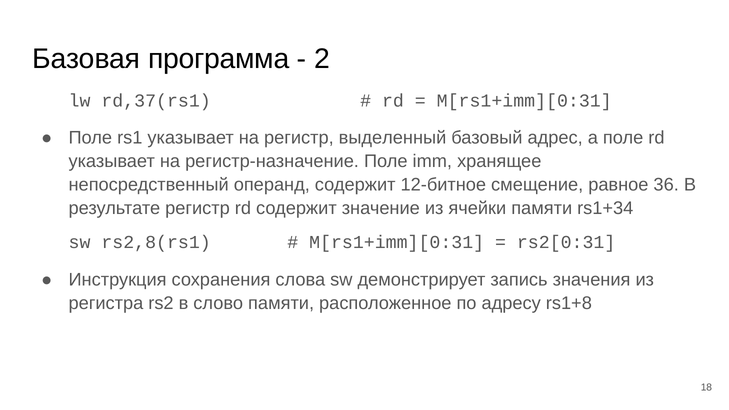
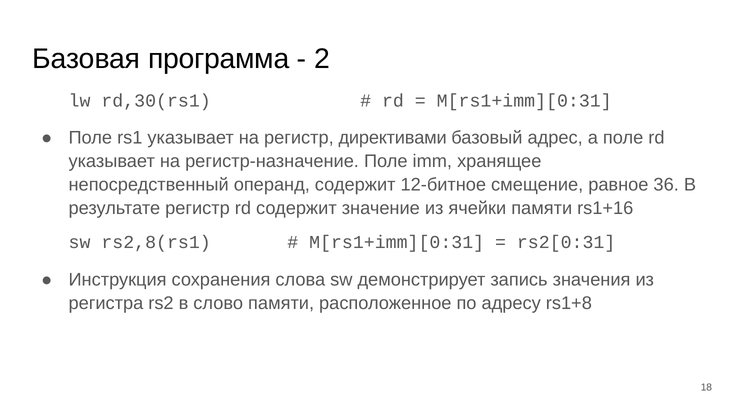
rd,37(rs1: rd,37(rs1 -> rd,30(rs1
выделенный: выделенный -> директивами
rs1+34: rs1+34 -> rs1+16
